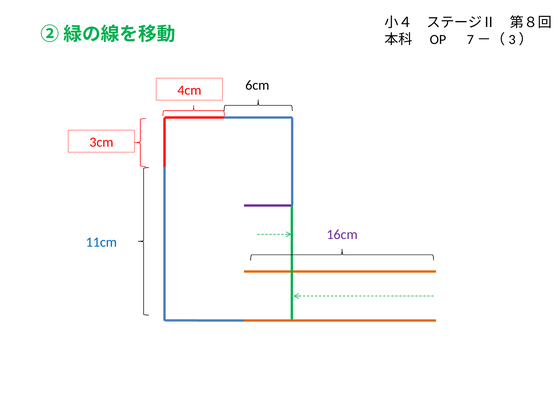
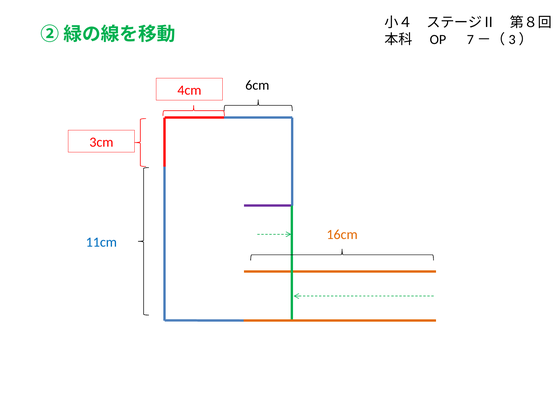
16cm colour: purple -> orange
